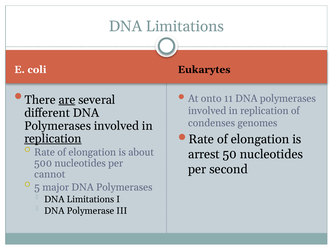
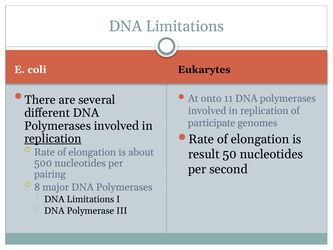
are underline: present -> none
condenses: condenses -> participate
arrest: arrest -> result
cannot: cannot -> pairing
5: 5 -> 8
